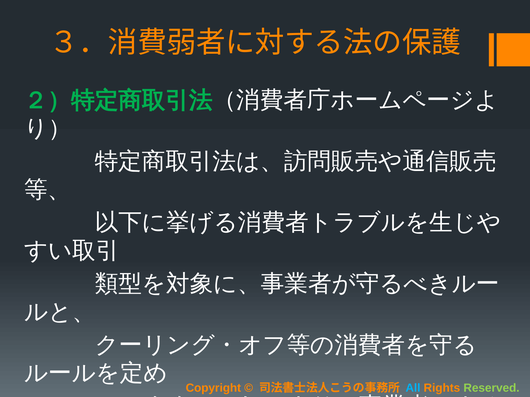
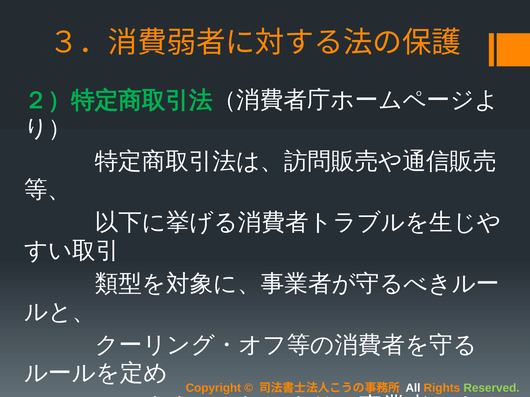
All colour: light blue -> white
